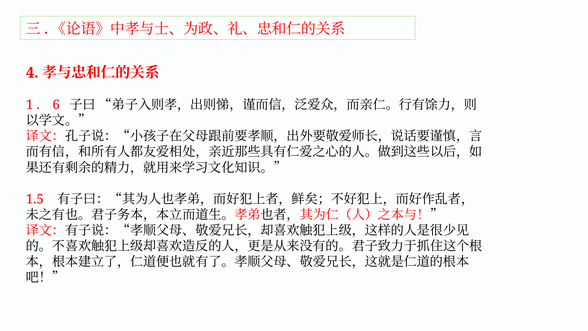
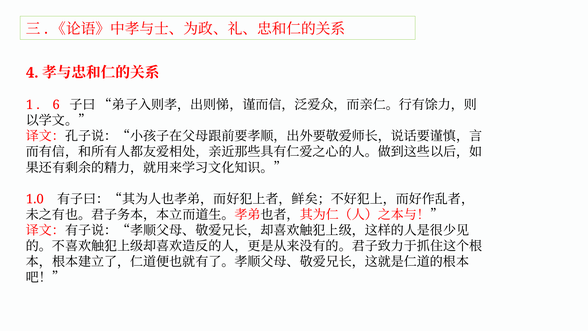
1.5: 1.5 -> 1.0
